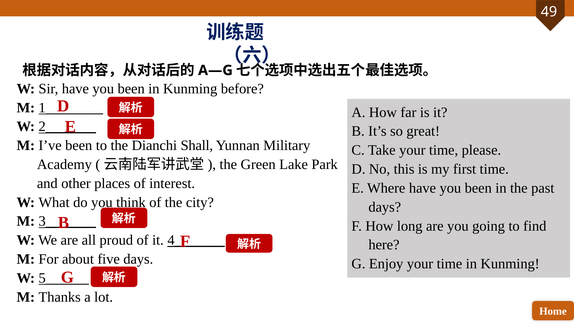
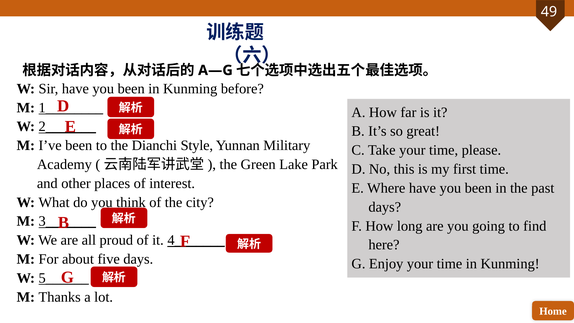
Shall: Shall -> Style
